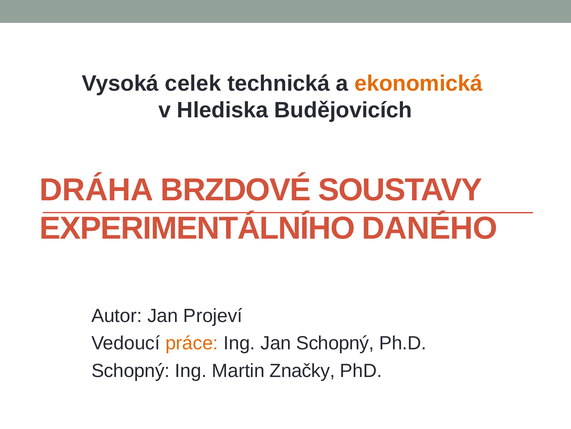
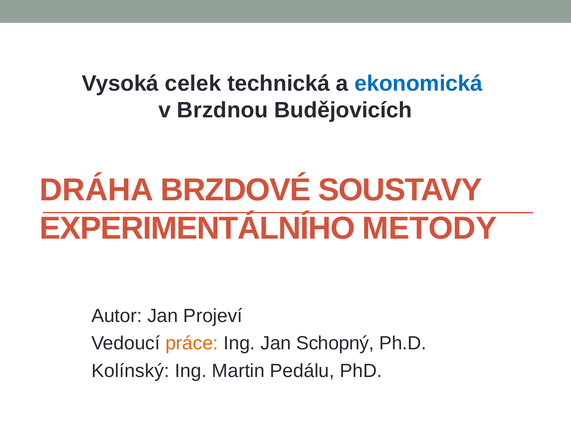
ekonomická colour: orange -> blue
Hlediska: Hlediska -> Brzdnou
DANÉHO: DANÉHO -> METODY
Schopný at (131, 370): Schopný -> Kolínský
Značky: Značky -> Pedálu
